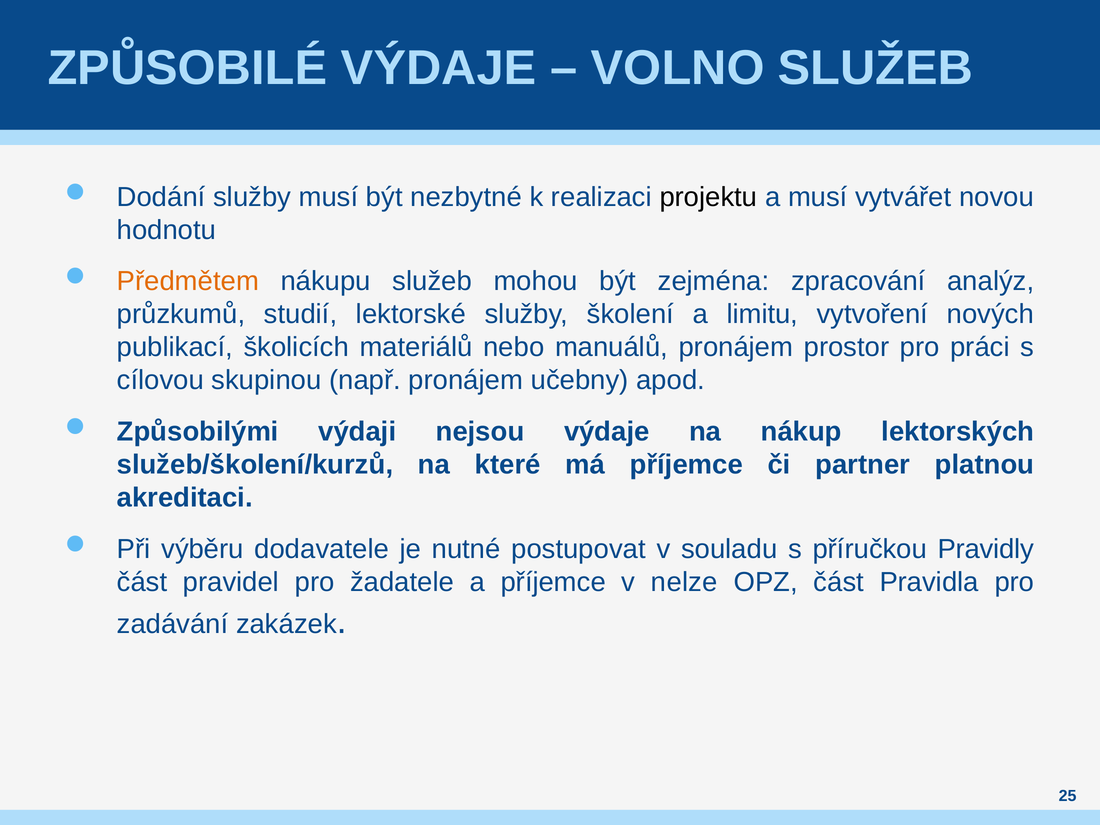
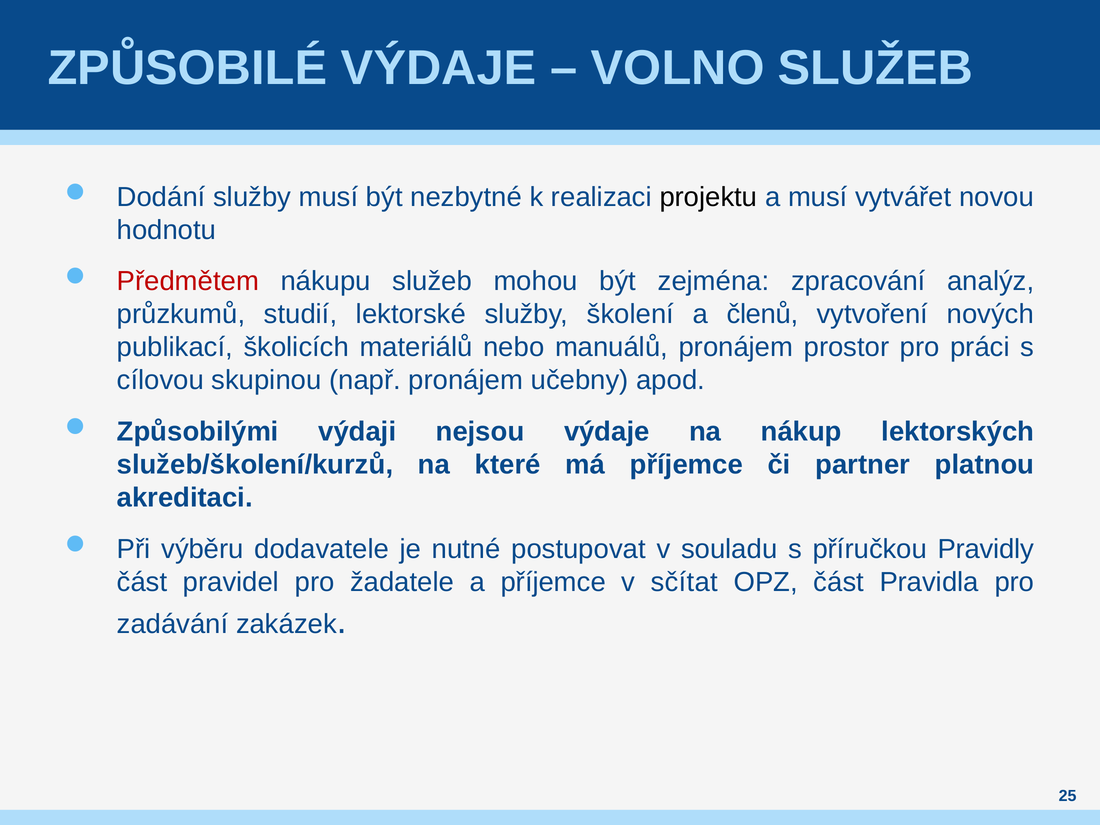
Předmětem colour: orange -> red
limitu: limitu -> členů
nelze: nelze -> sčítat
